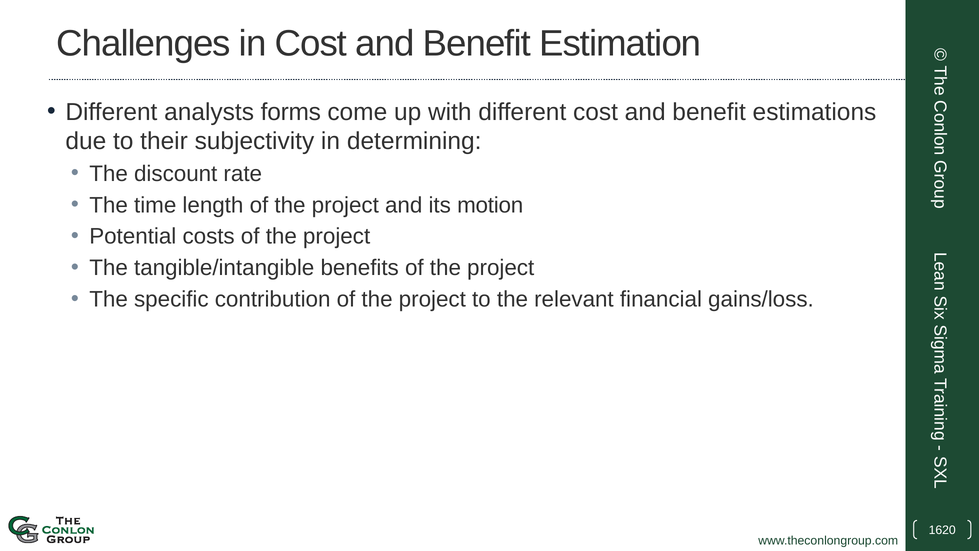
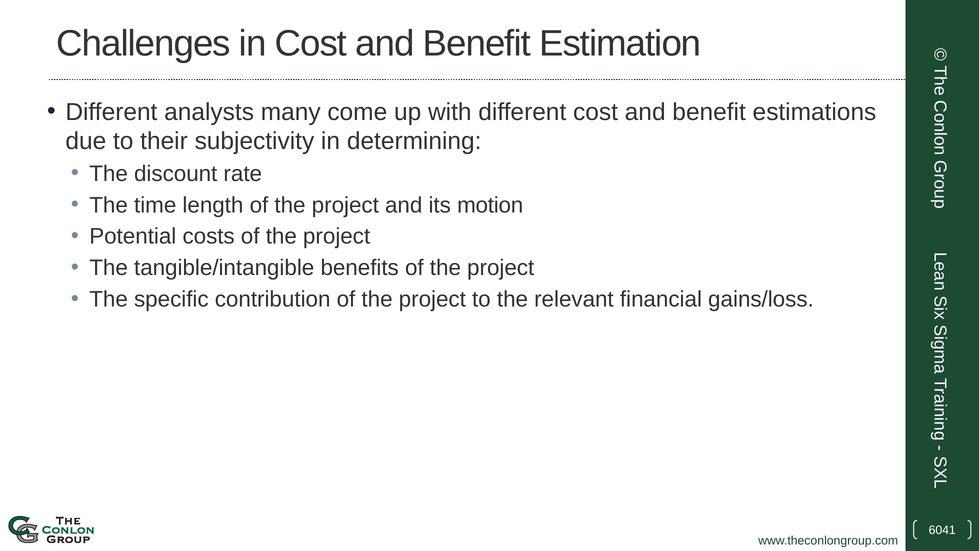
forms: forms -> many
1620: 1620 -> 6041
